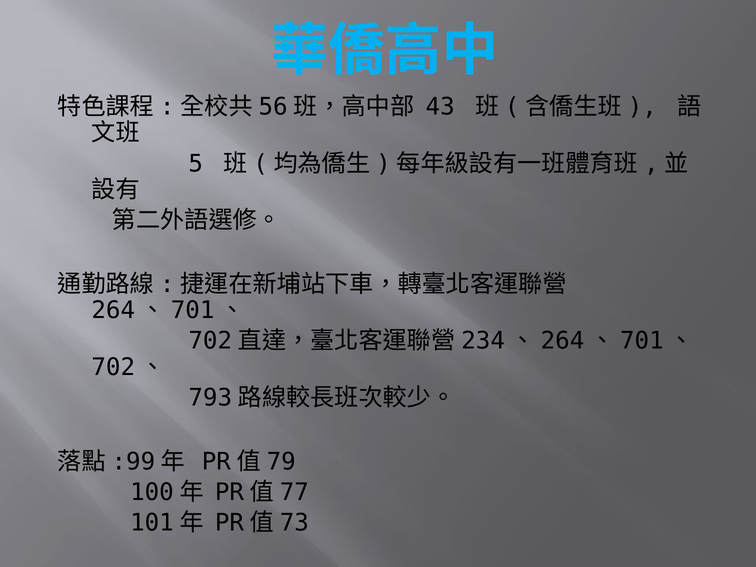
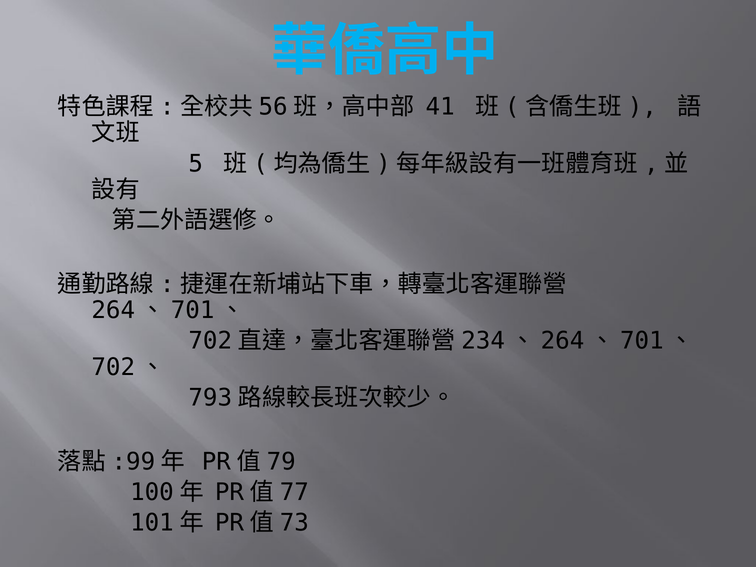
43: 43 -> 41
